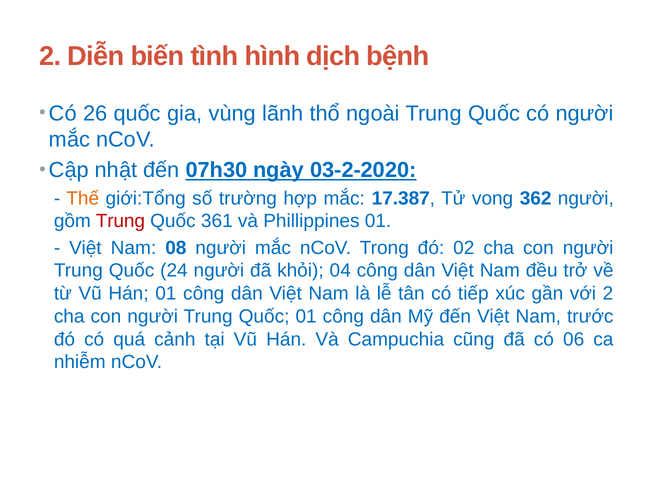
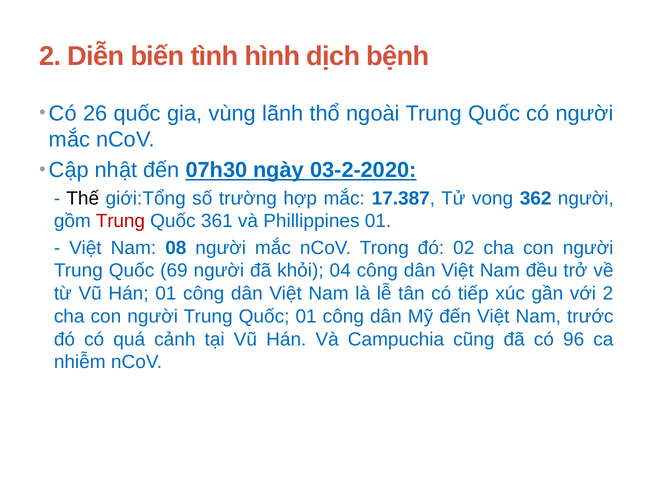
Thế colour: orange -> black
24: 24 -> 69
06: 06 -> 96
